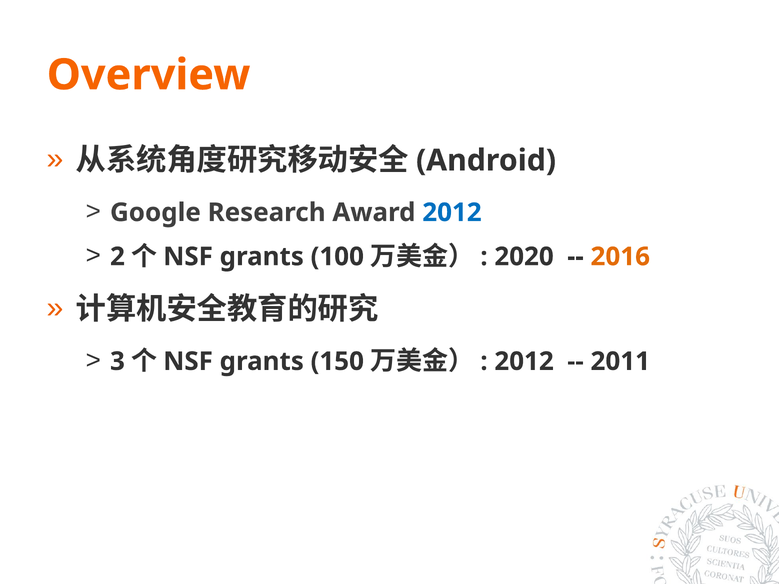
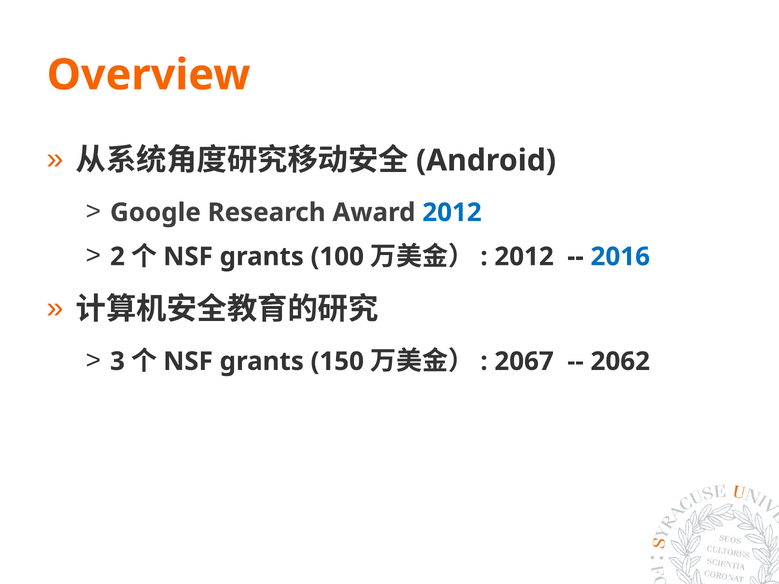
2020 at (524, 257): 2020 -> 2012
2016 colour: orange -> blue
2012 at (524, 362): 2012 -> 2067
2011: 2011 -> 2062
